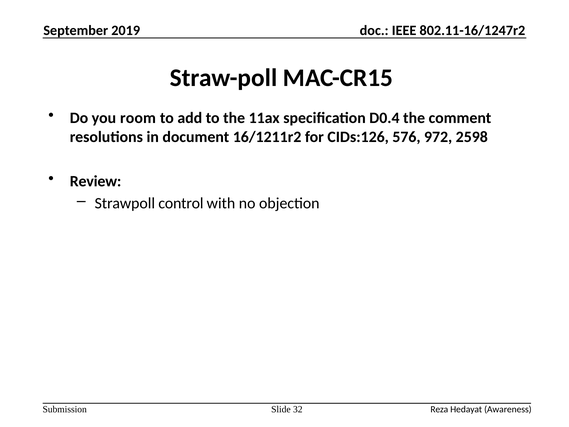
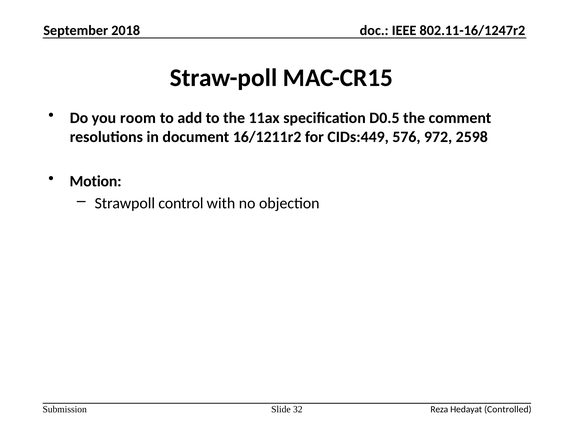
2019: 2019 -> 2018
D0.4: D0.4 -> D0.5
CIDs:126: CIDs:126 -> CIDs:449
Review: Review -> Motion
Awareness: Awareness -> Controlled
